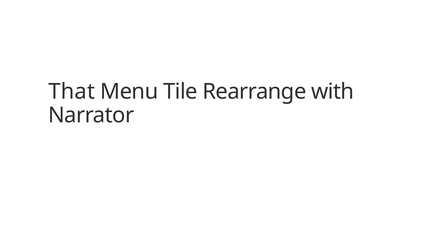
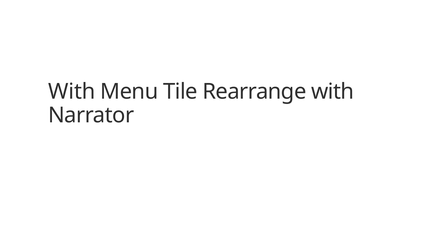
That at (72, 92): That -> With
